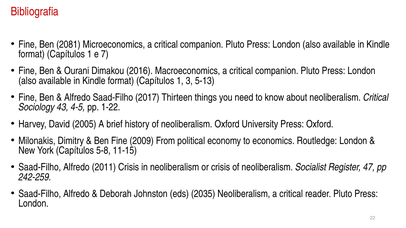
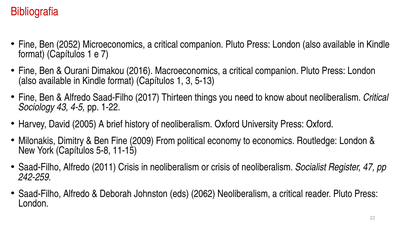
2081: 2081 -> 2052
2035: 2035 -> 2062
